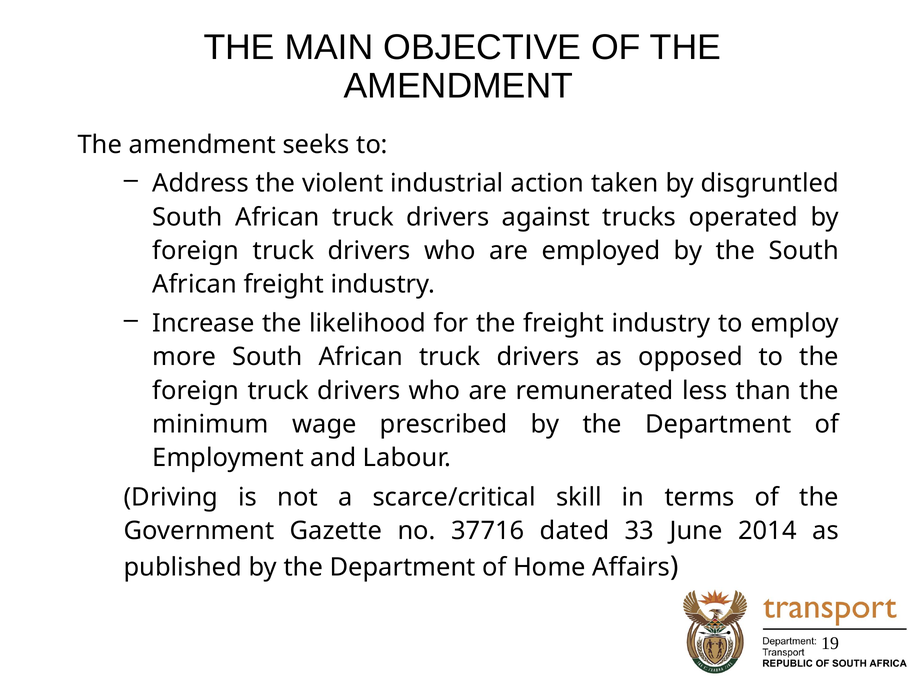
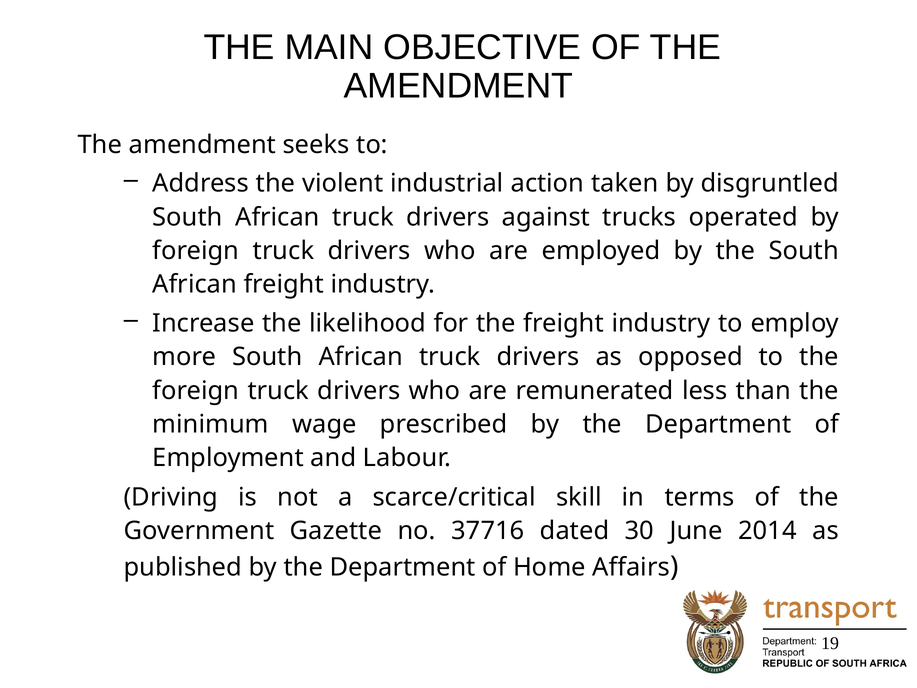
33: 33 -> 30
